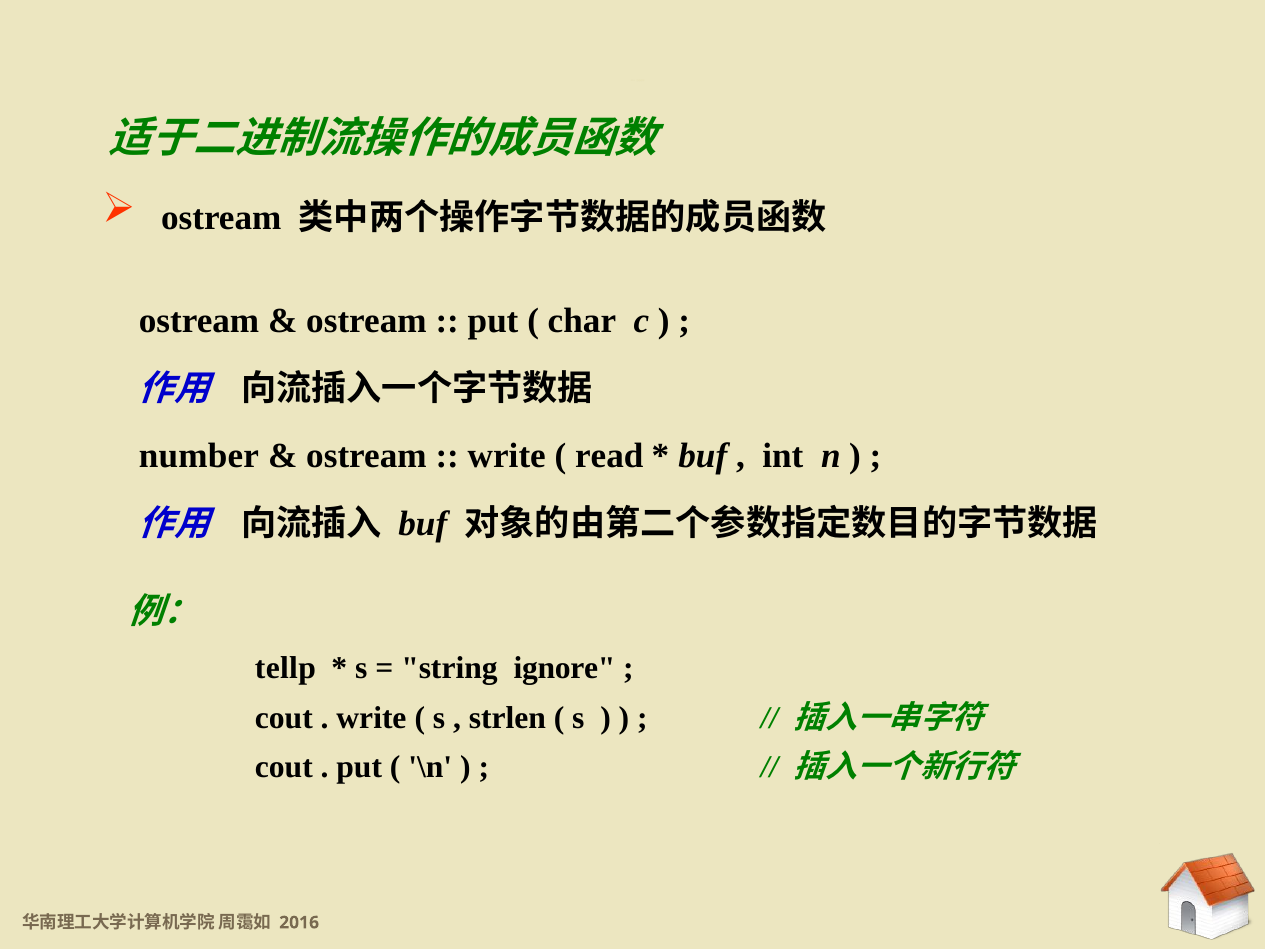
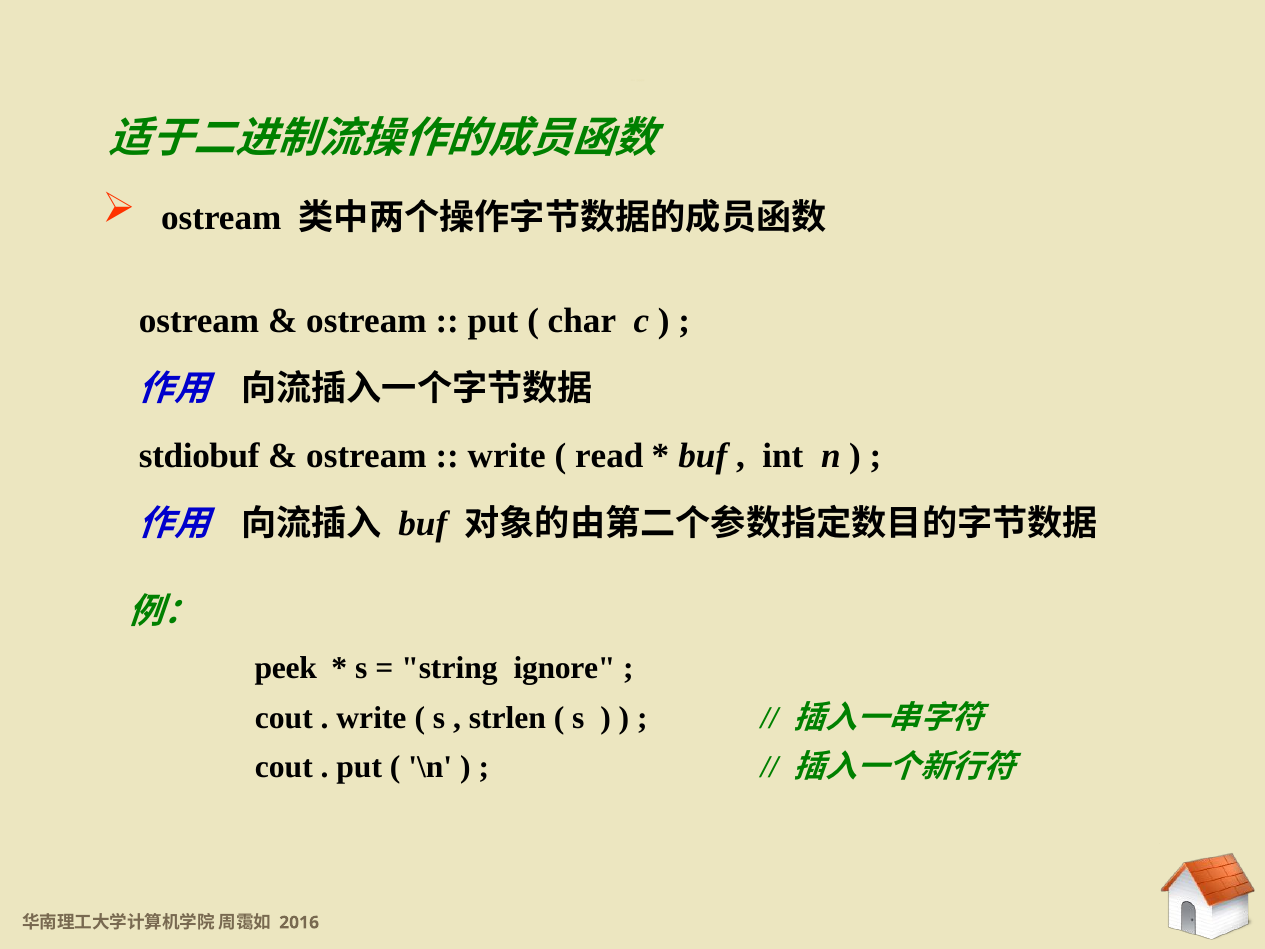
number: number -> stdiobuf
tellp: tellp -> peek
